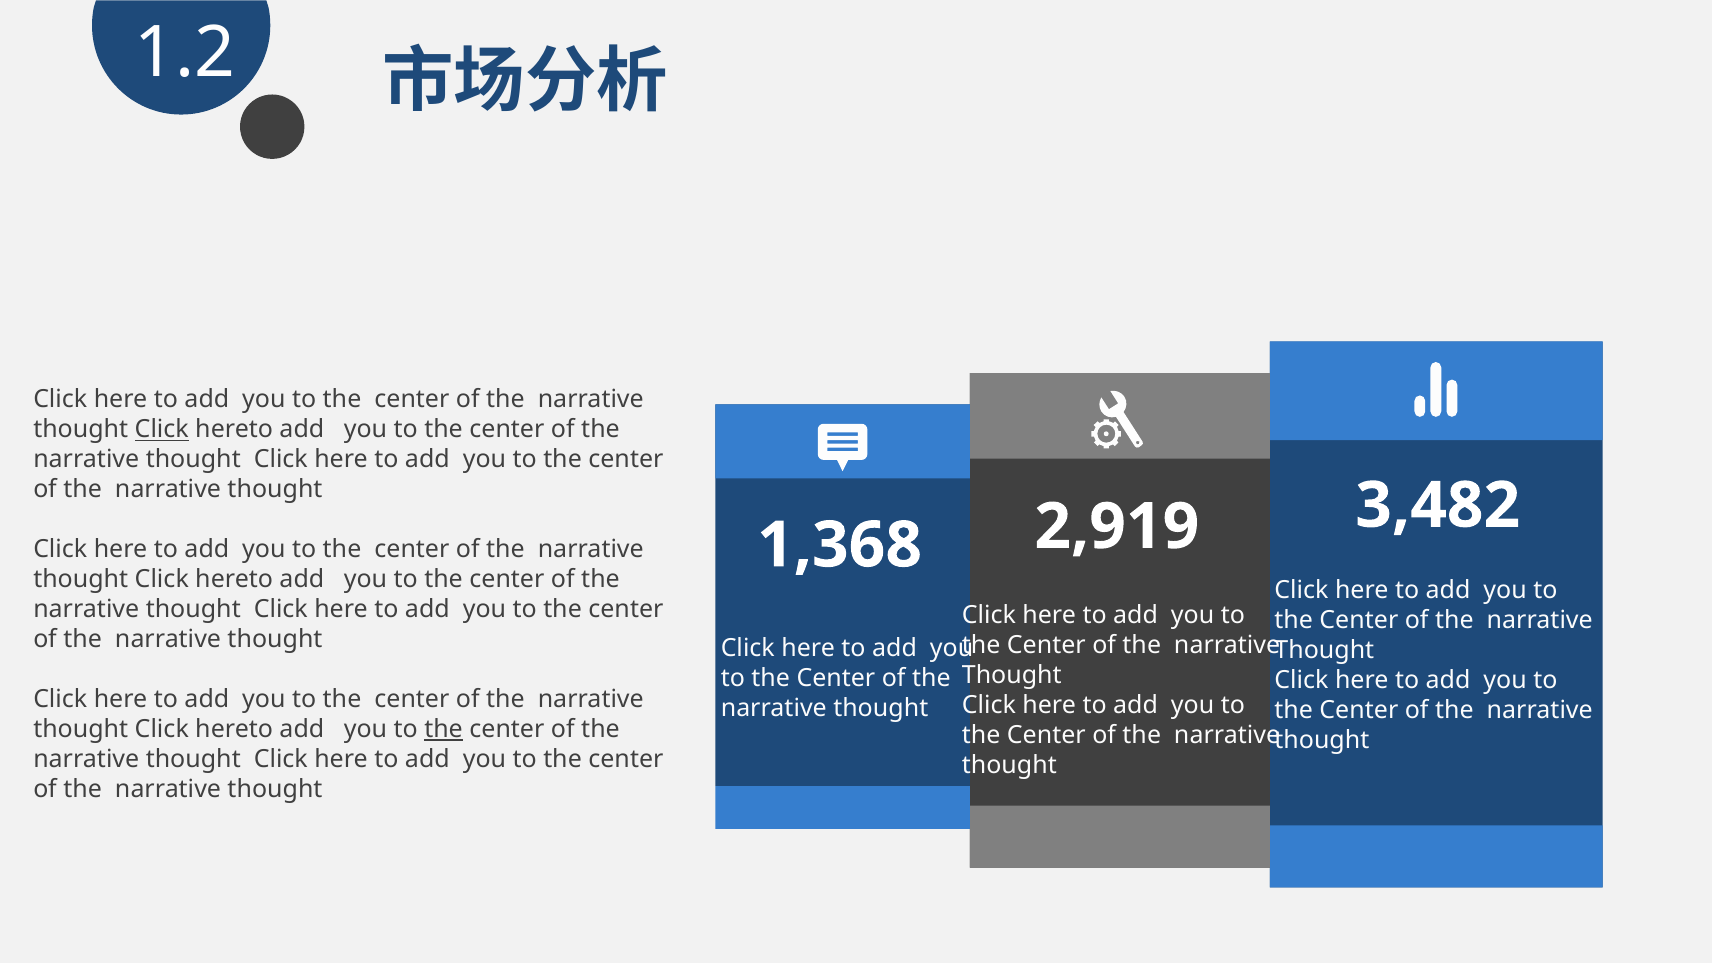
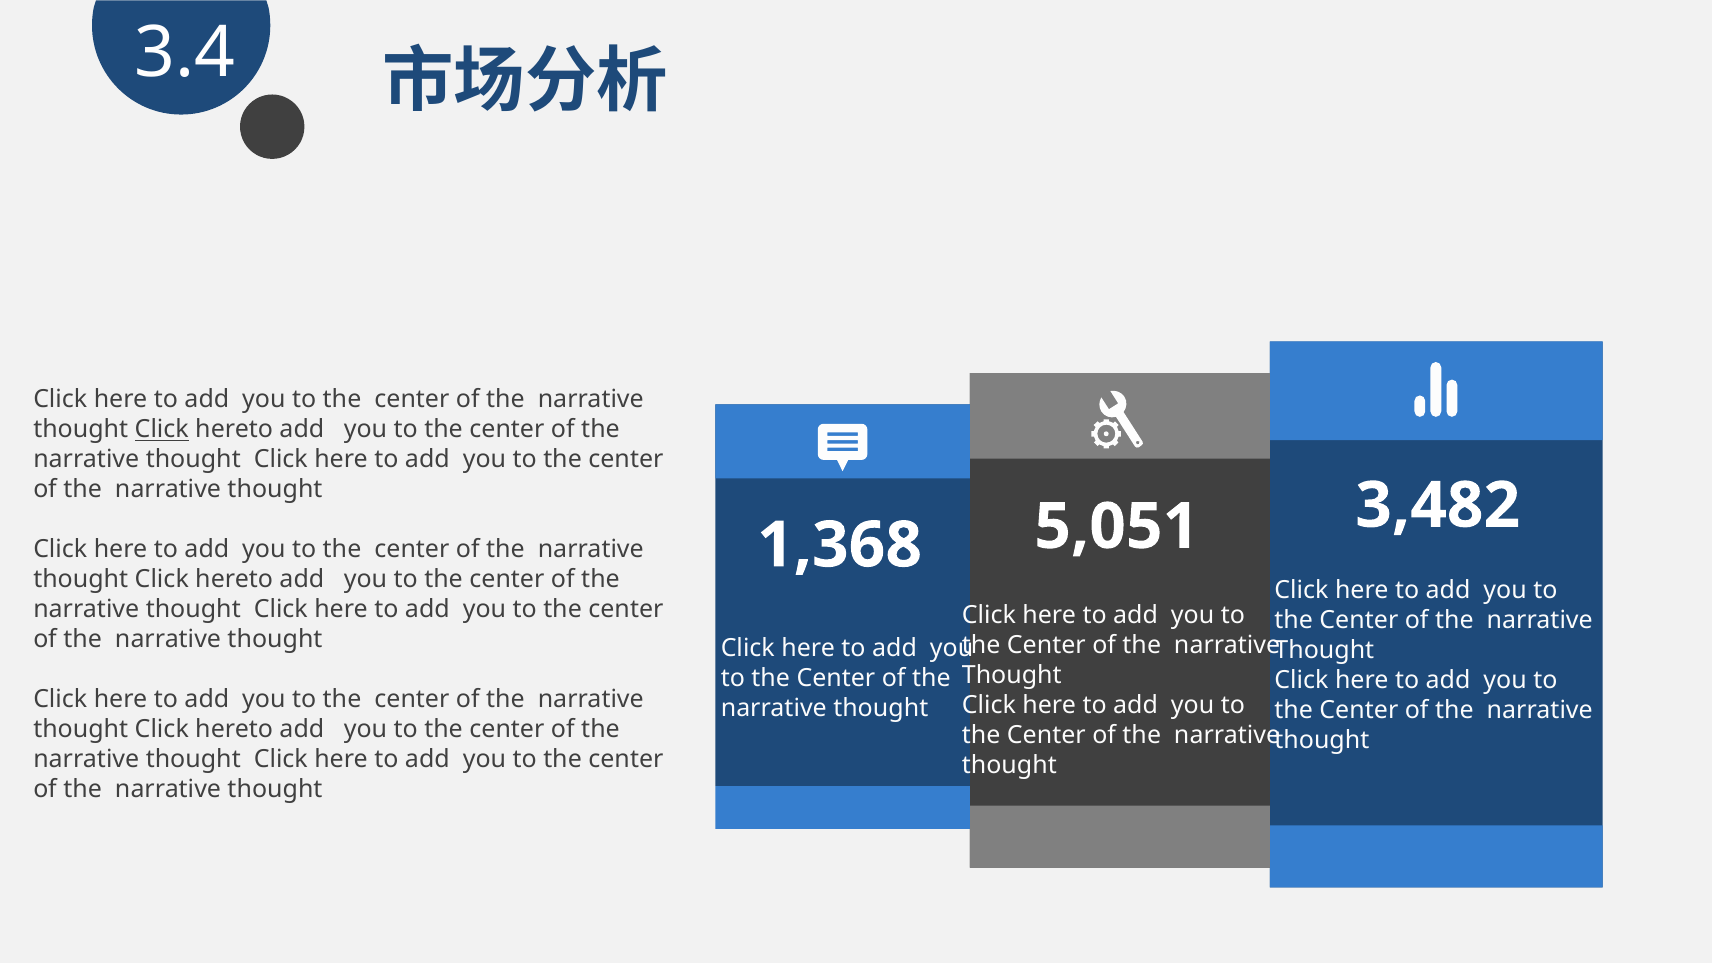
1.2: 1.2 -> 3.4
2,919: 2,919 -> 5,051
the at (444, 729) underline: present -> none
